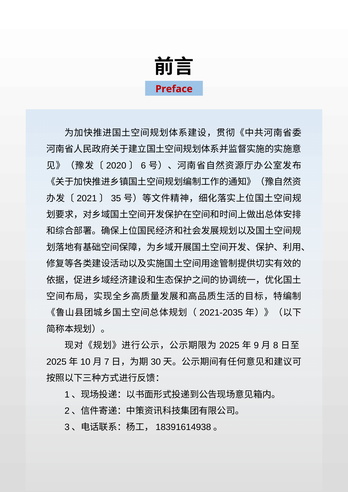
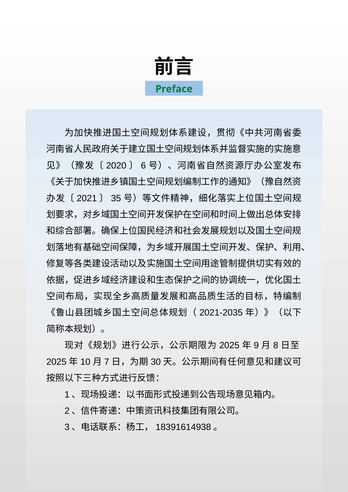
Preface colour: red -> green
